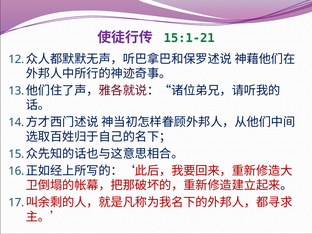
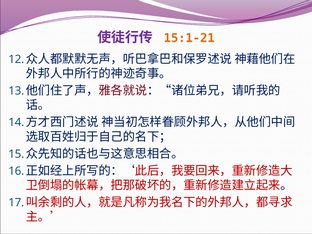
15:1-21 colour: green -> orange
